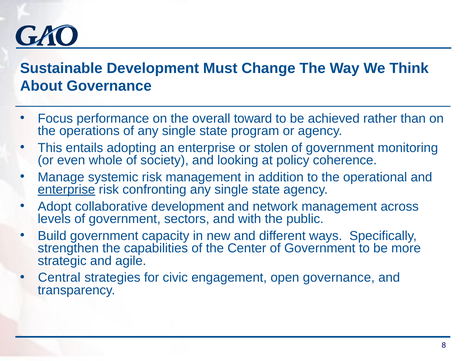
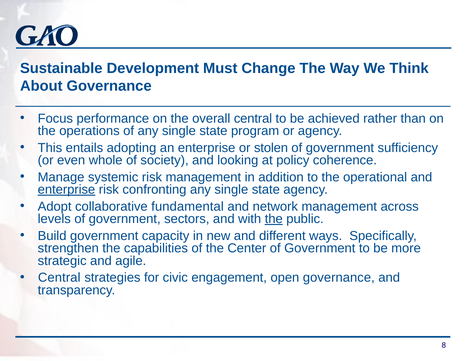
overall toward: toward -> central
monitoring: monitoring -> sufficiency
collaborative development: development -> fundamental
the at (274, 219) underline: none -> present
